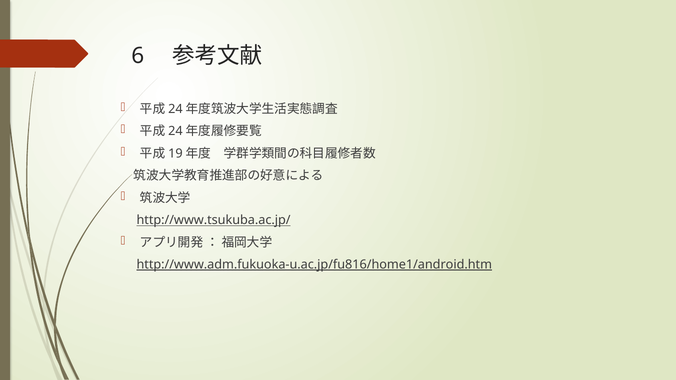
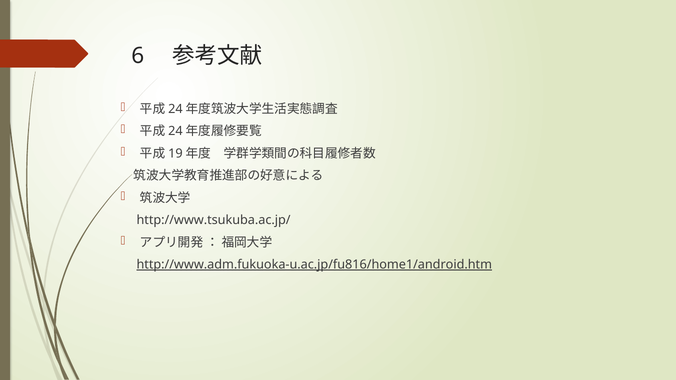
http://www.tsukuba.ac.jp/ underline: present -> none
